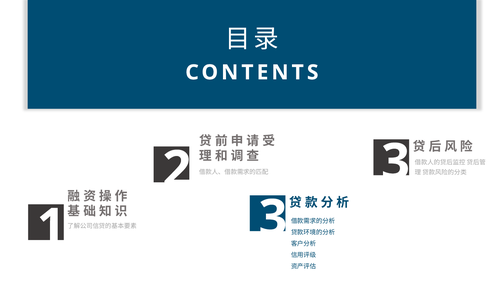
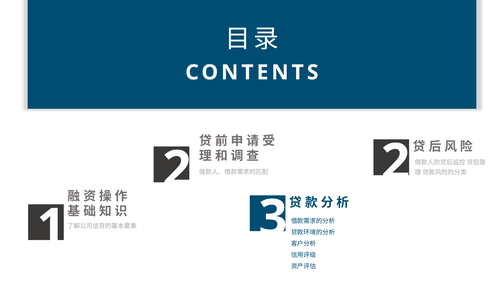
3 at (396, 162): 3 -> 2
